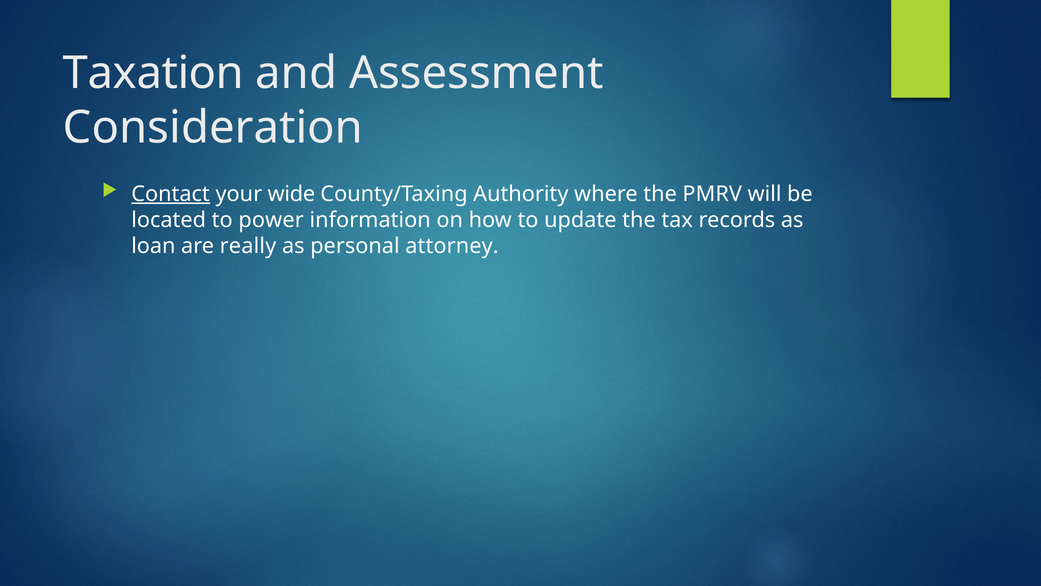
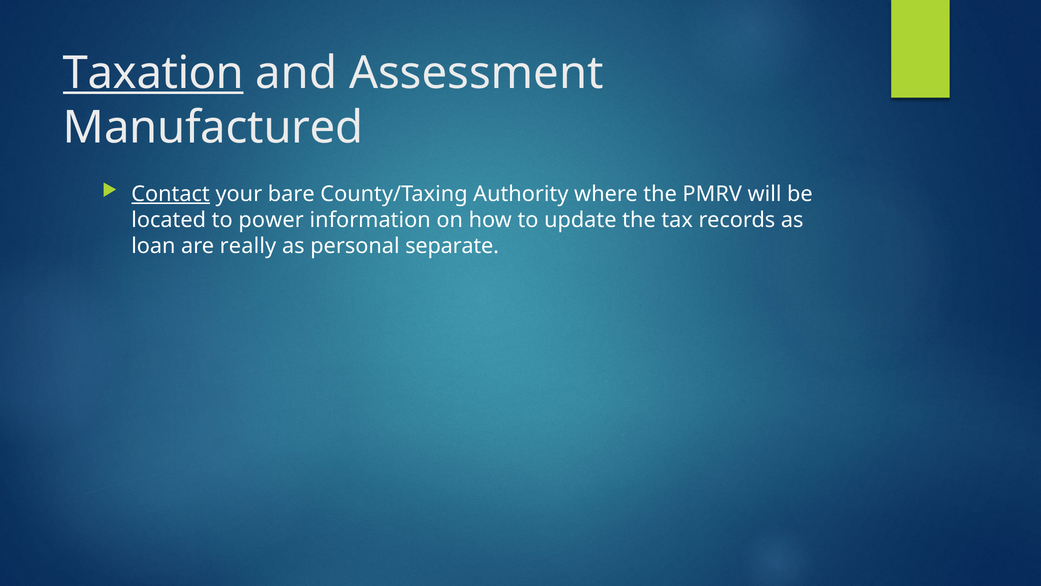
Taxation underline: none -> present
Consideration: Consideration -> Manufactured
wide: wide -> bare
attorney: attorney -> separate
